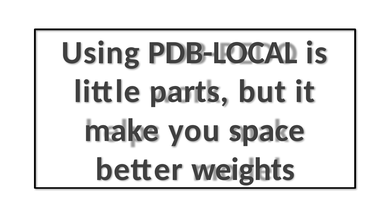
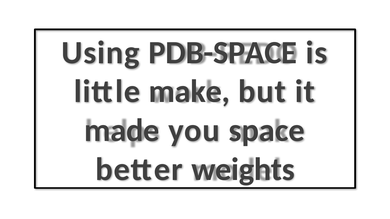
PDB-LOCAL: PDB-LOCAL -> PDB-SPACE
parts: parts -> make
make: make -> made
